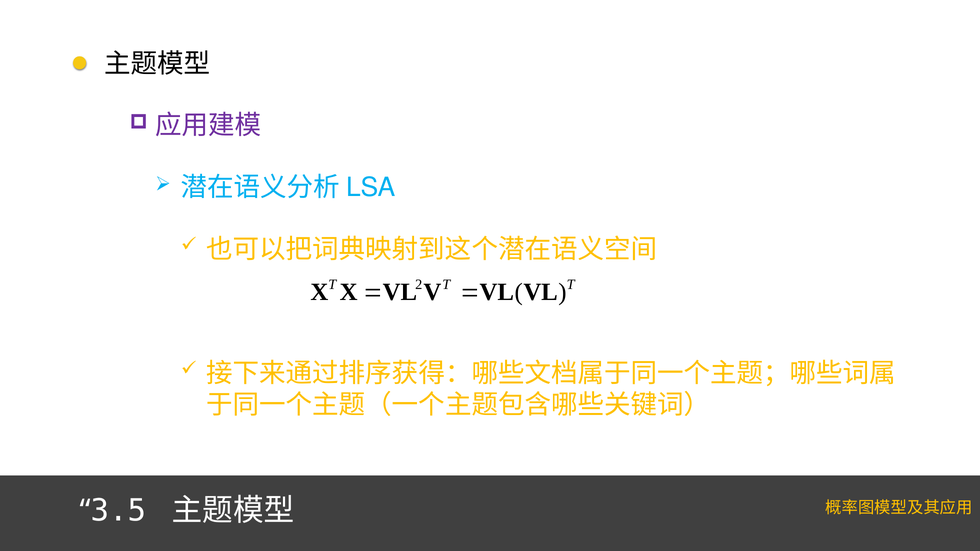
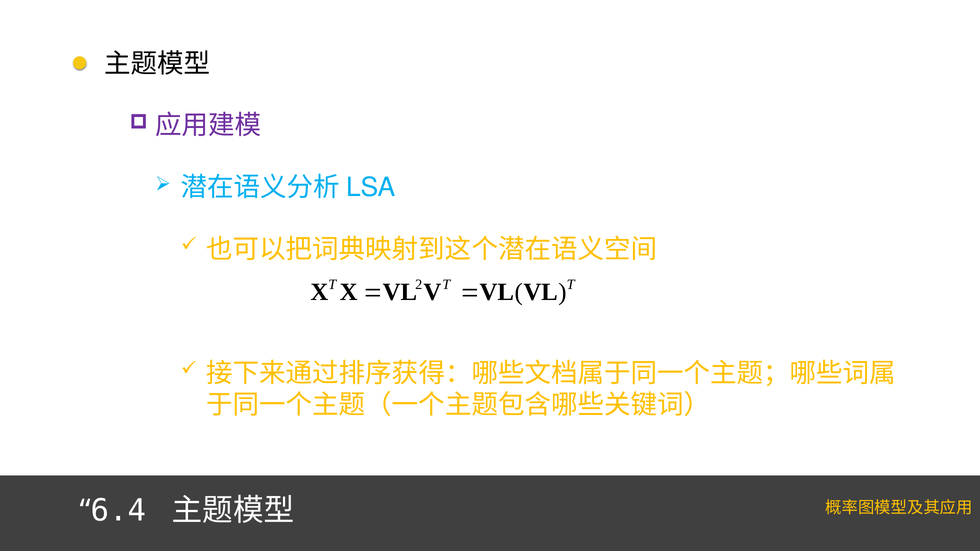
3.5: 3.5 -> 6.4
